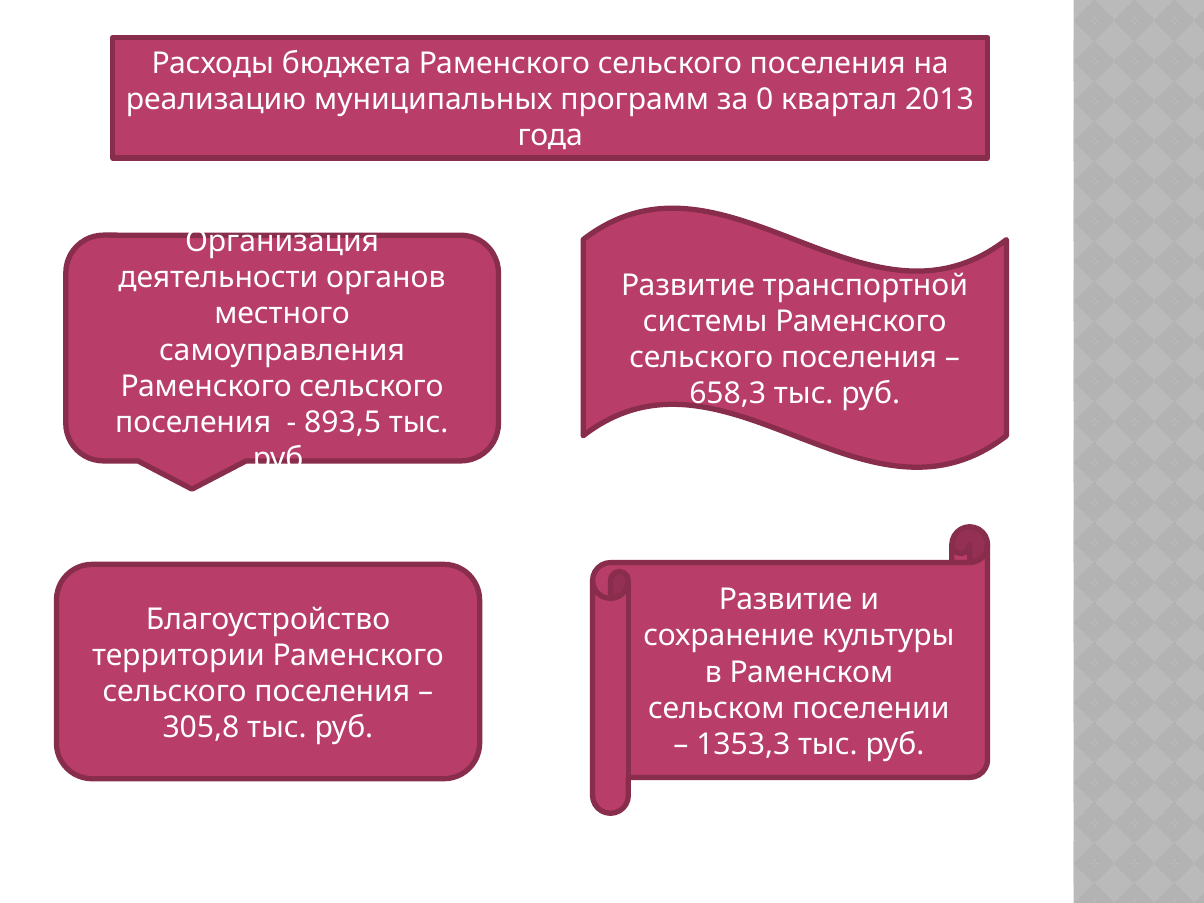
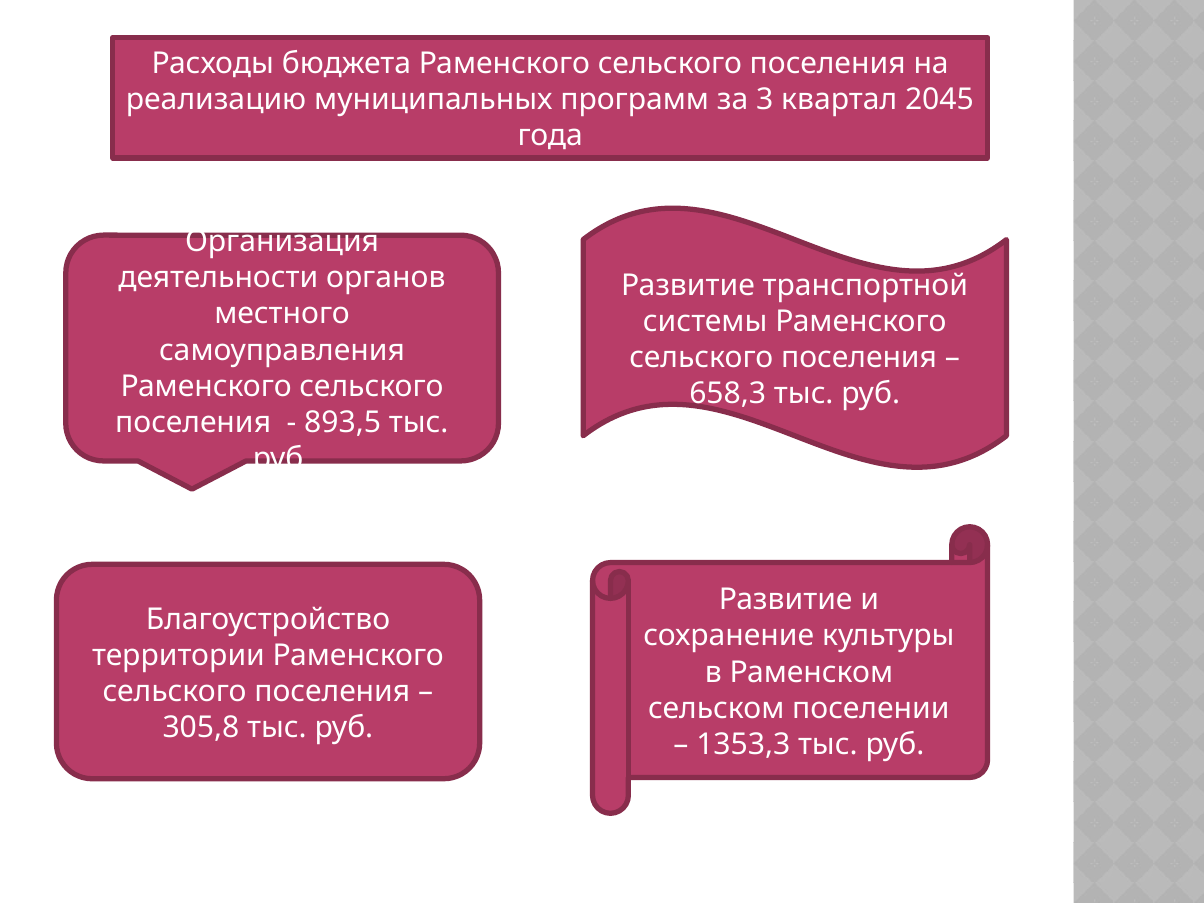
0: 0 -> 3
2013: 2013 -> 2045
